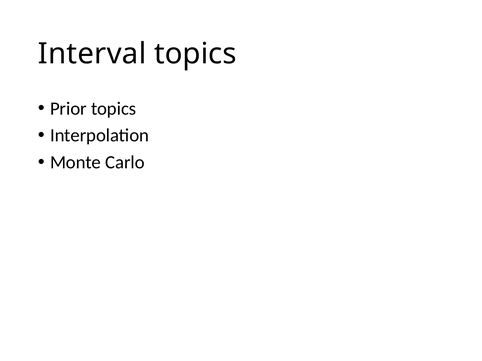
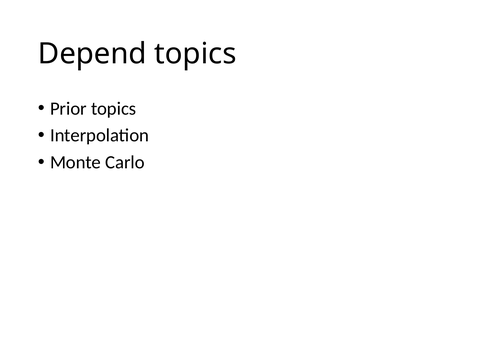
Interval: Interval -> Depend
